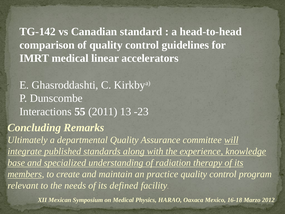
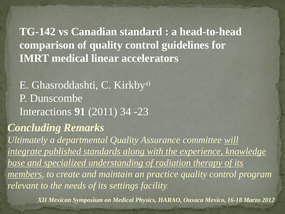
55: 55 -> 91
13: 13 -> 34
defined: defined -> settings
